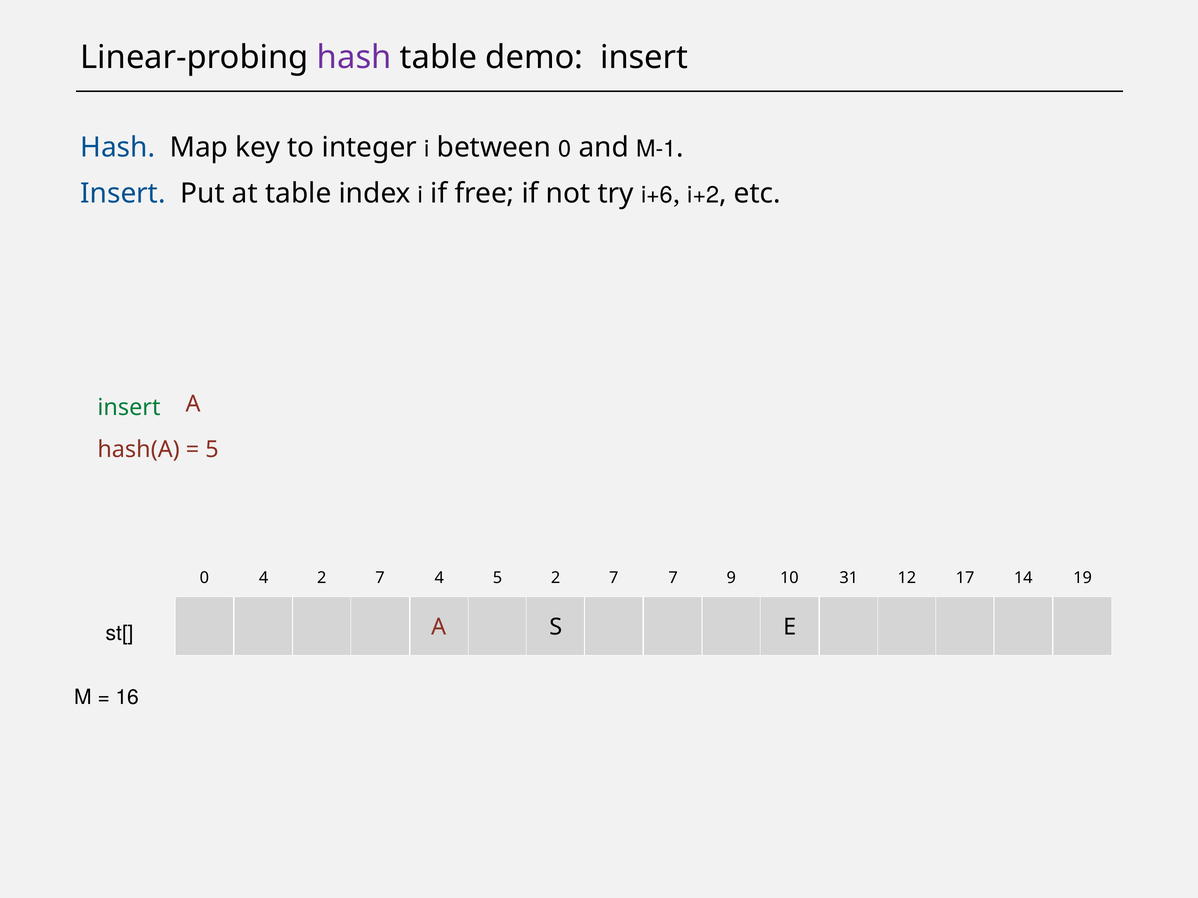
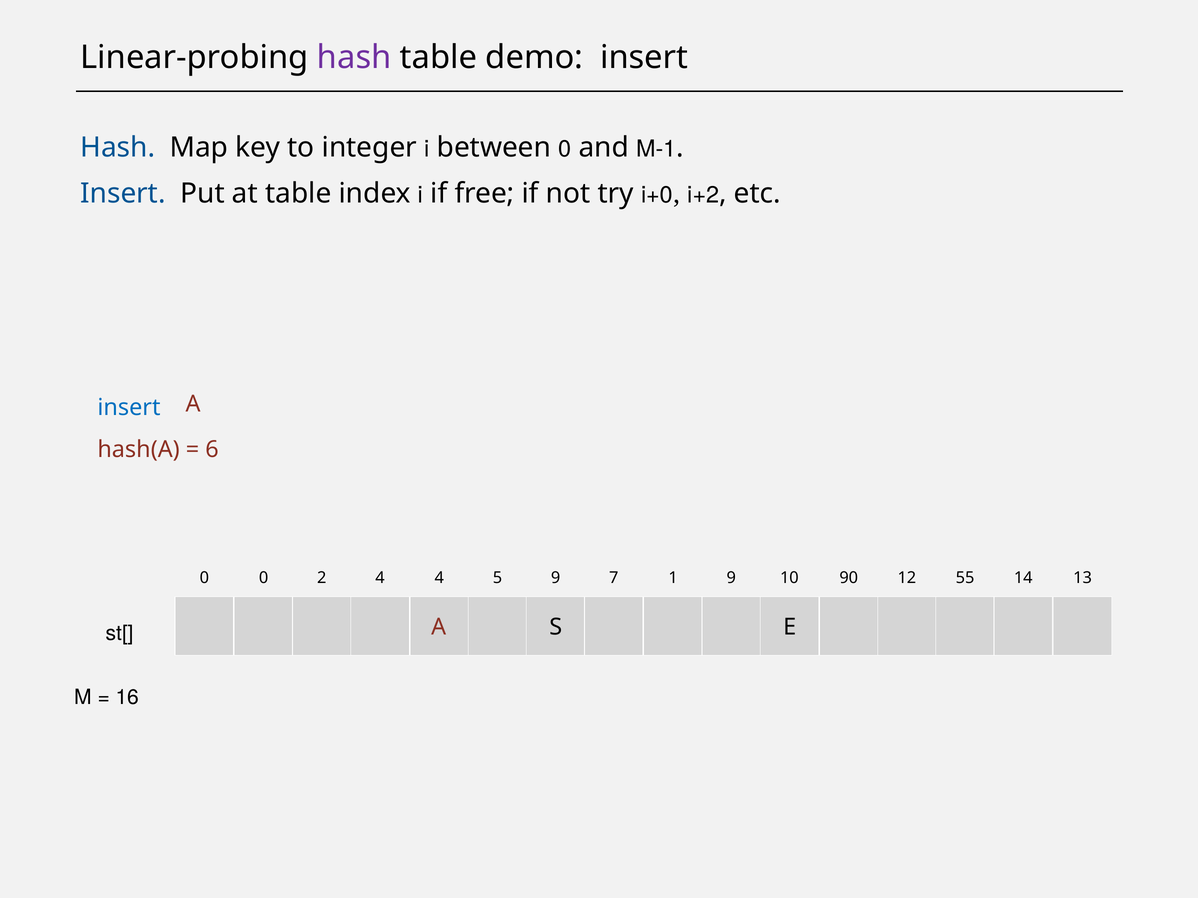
i+6: i+6 -> i+0
insert at (129, 408) colour: green -> blue
5 at (212, 450): 5 -> 6
0 4: 4 -> 0
7 at (380, 578): 7 -> 4
5 2: 2 -> 9
7 7: 7 -> 1
31: 31 -> 90
17: 17 -> 55
19: 19 -> 13
